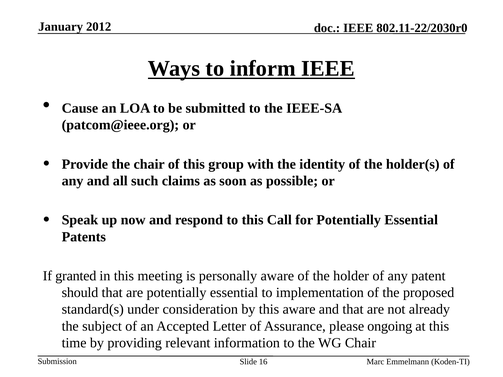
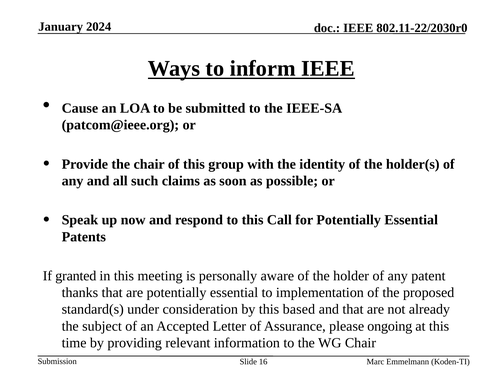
2012: 2012 -> 2024
should: should -> thanks
this aware: aware -> based
